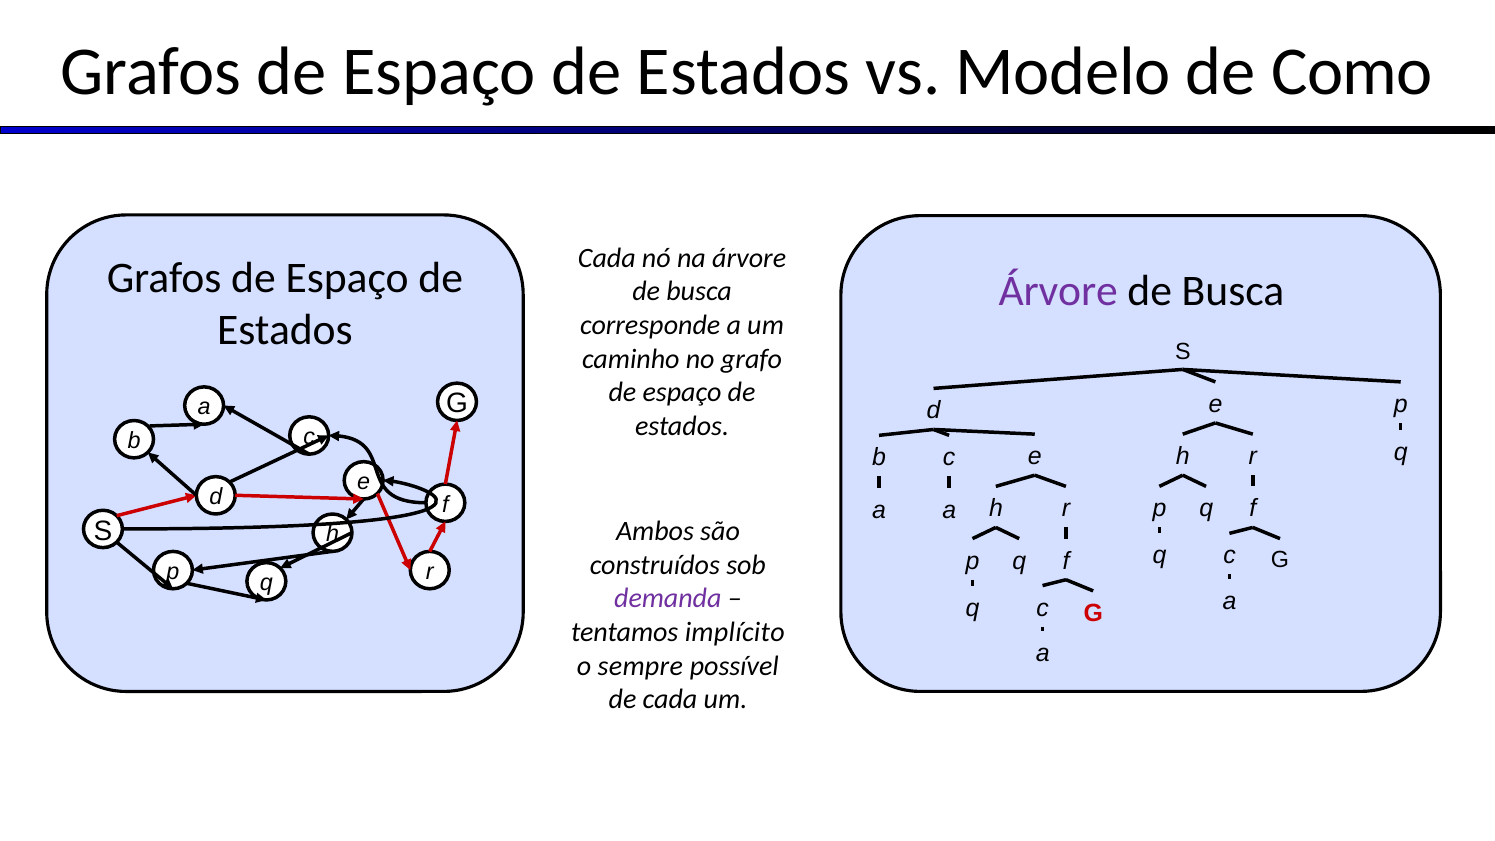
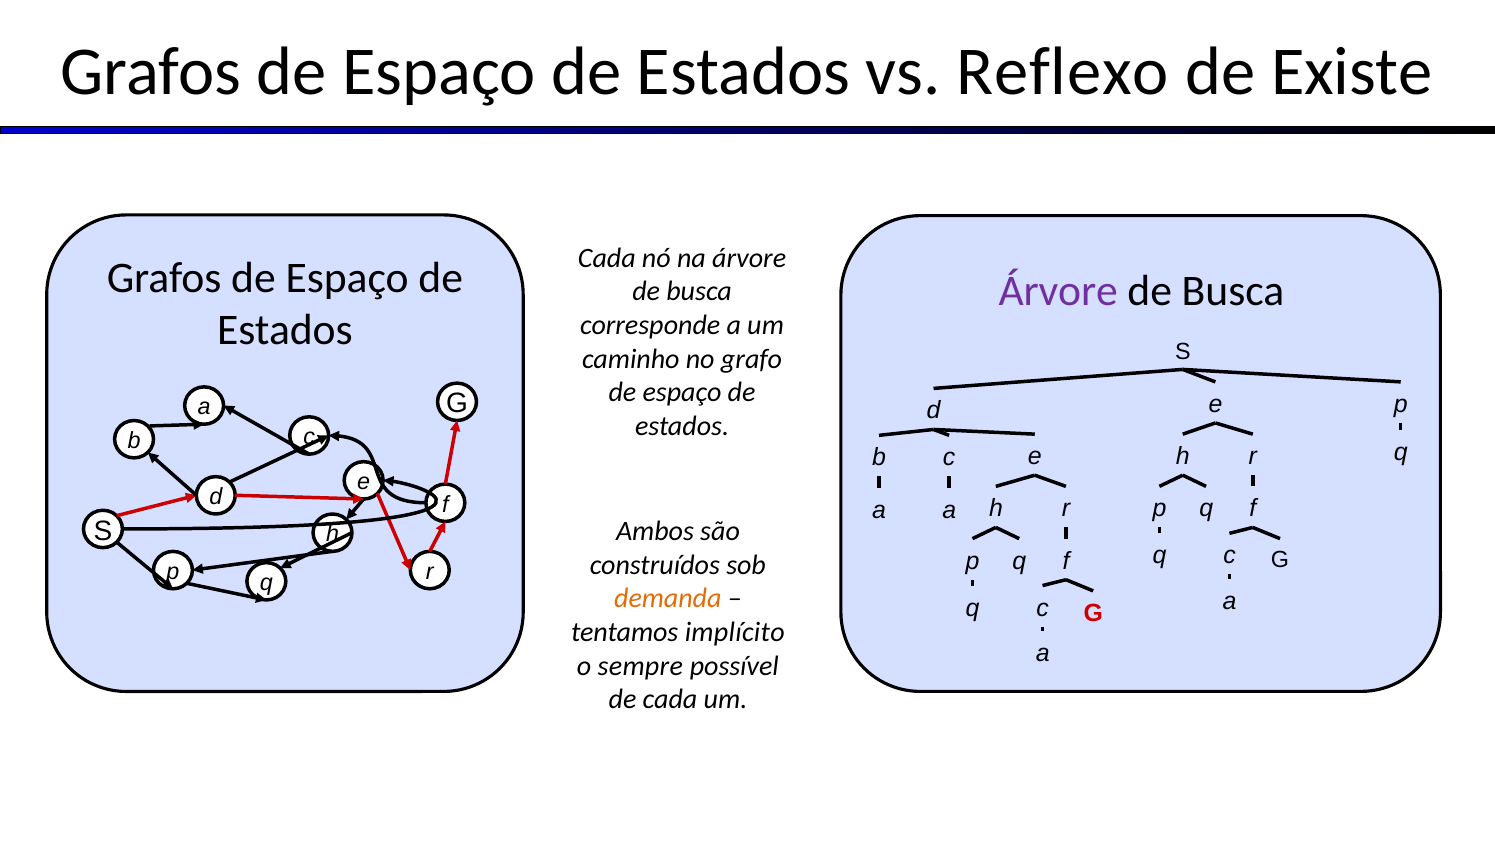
Modelo: Modelo -> Reflexo
Como: Como -> Existe
demanda colour: purple -> orange
